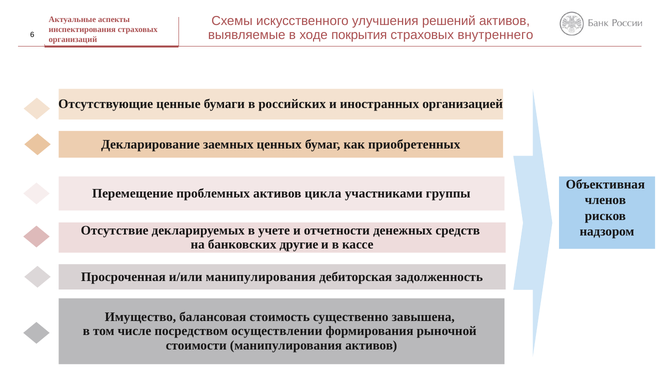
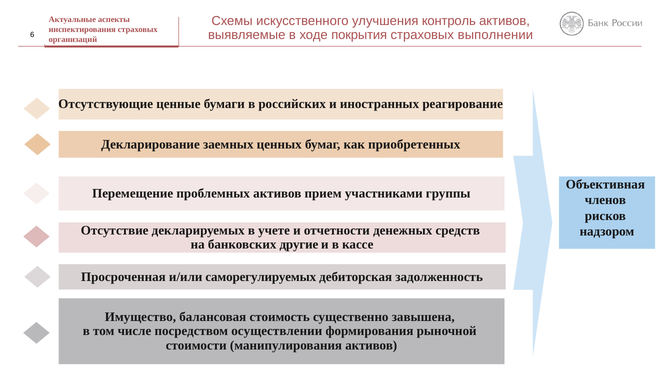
решений: решений -> контроль
внутреннего: внутреннего -> выполнении
организацией: организацией -> реагирование
цикла: цикла -> прием
и/или манипулирования: манипулирования -> саморегулируемых
